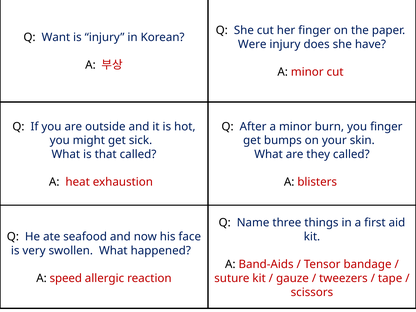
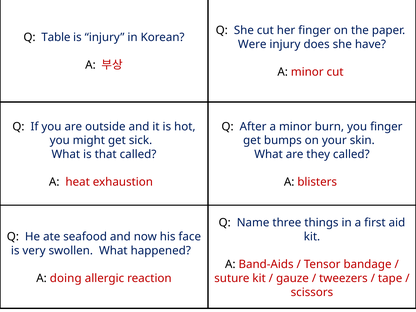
Want: Want -> Table
speed: speed -> doing
